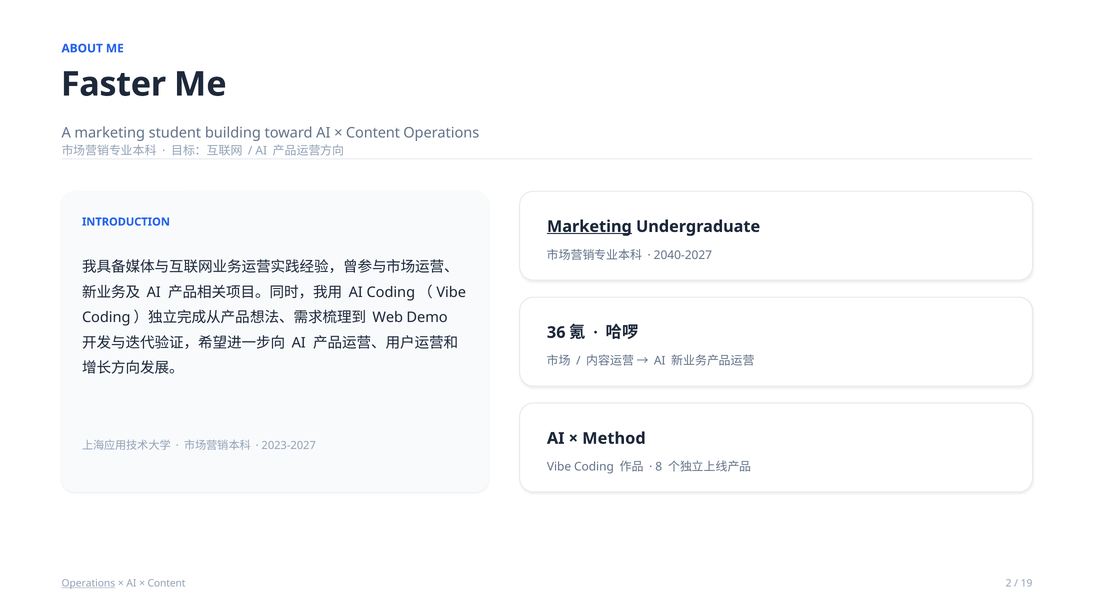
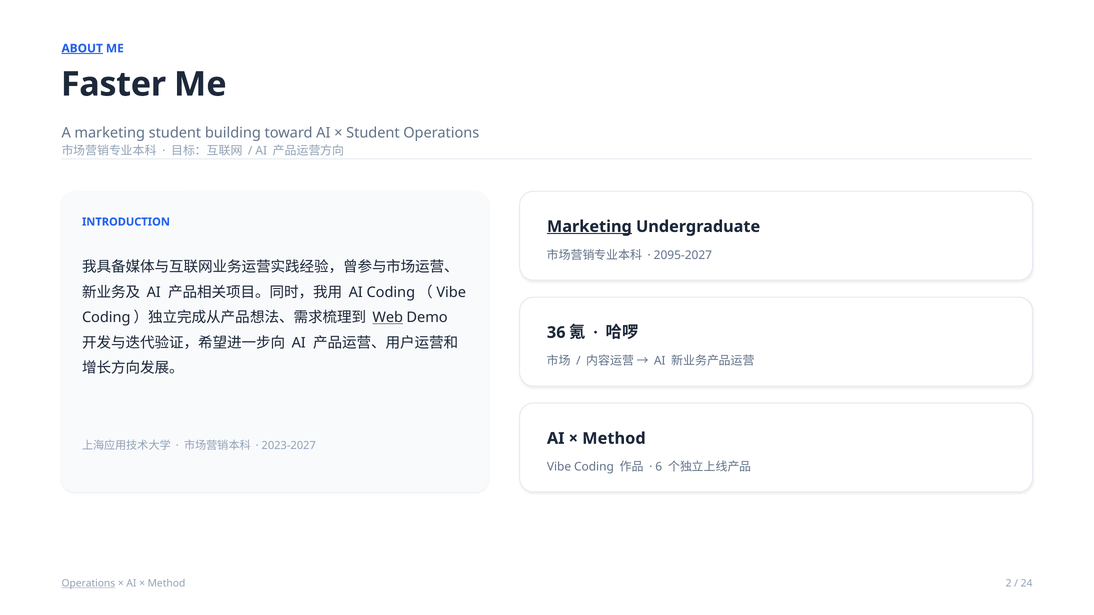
ABOUT underline: none -> present
Content at (373, 133): Content -> Student
2040-2027: 2040-2027 -> 2095-2027
Web underline: none -> present
8: 8 -> 6
Content at (167, 584): Content -> Method
19: 19 -> 24
